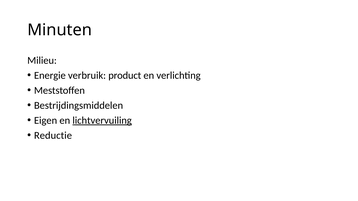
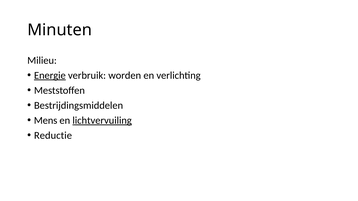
Energie underline: none -> present
product: product -> worden
Eigen: Eigen -> Mens
